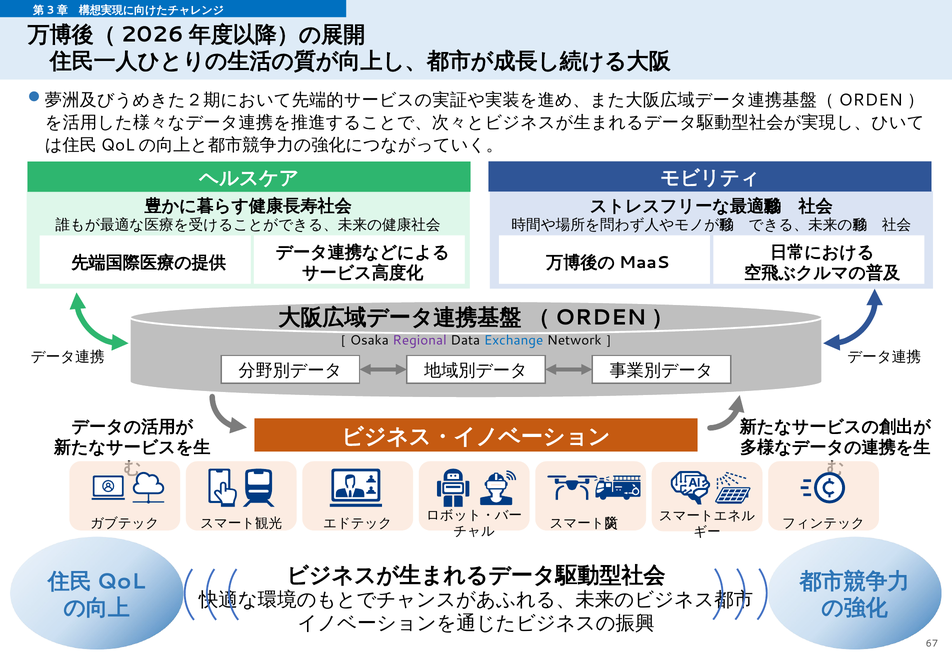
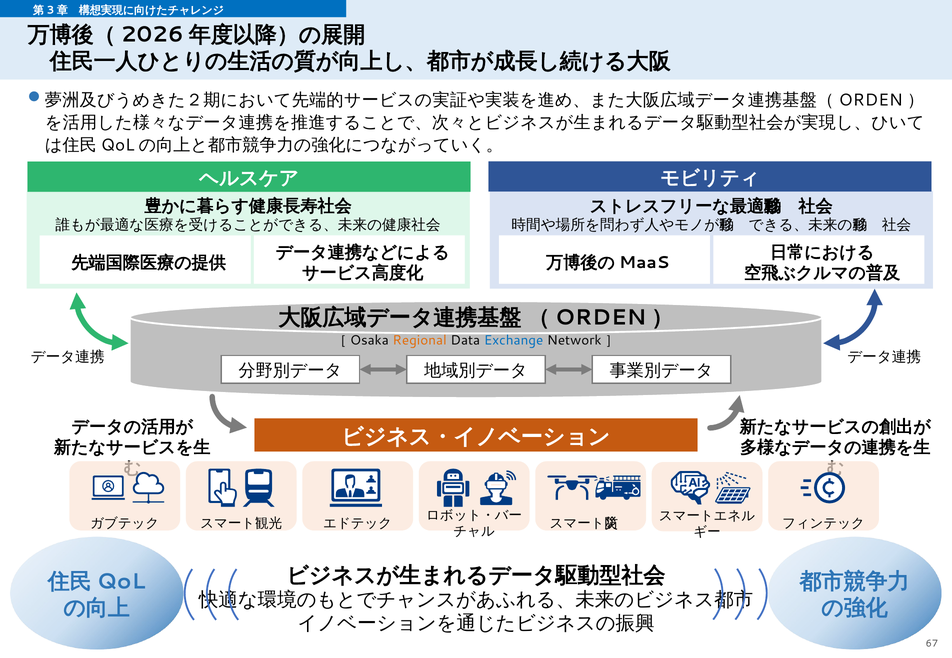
Regional colour: purple -> orange
